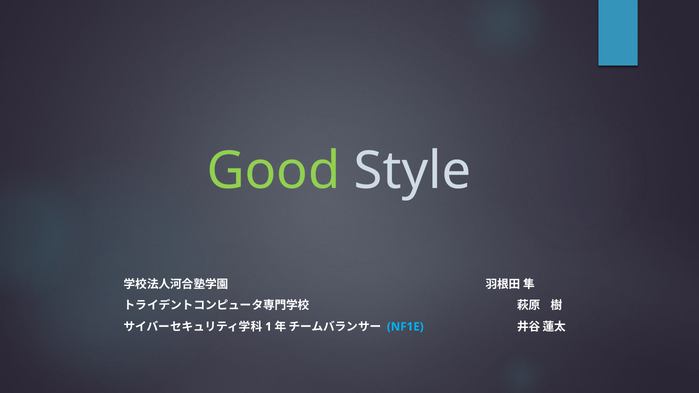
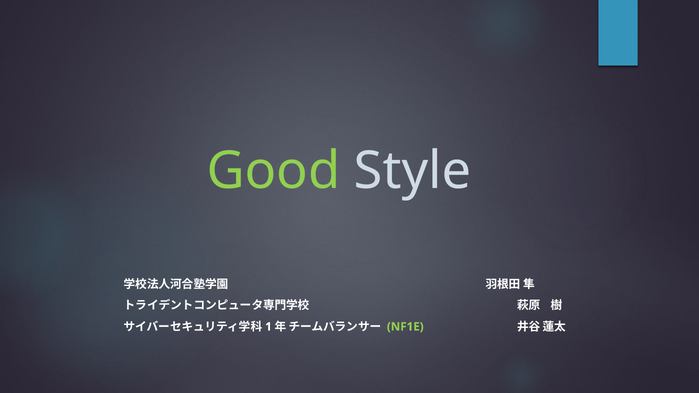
NF1E colour: light blue -> light green
